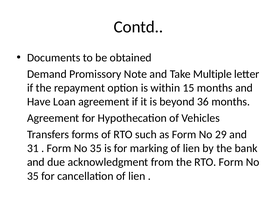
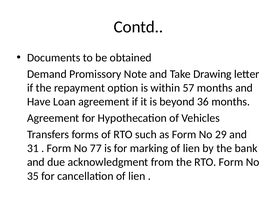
Multiple: Multiple -> Drawing
15: 15 -> 57
35 at (96, 148): 35 -> 77
